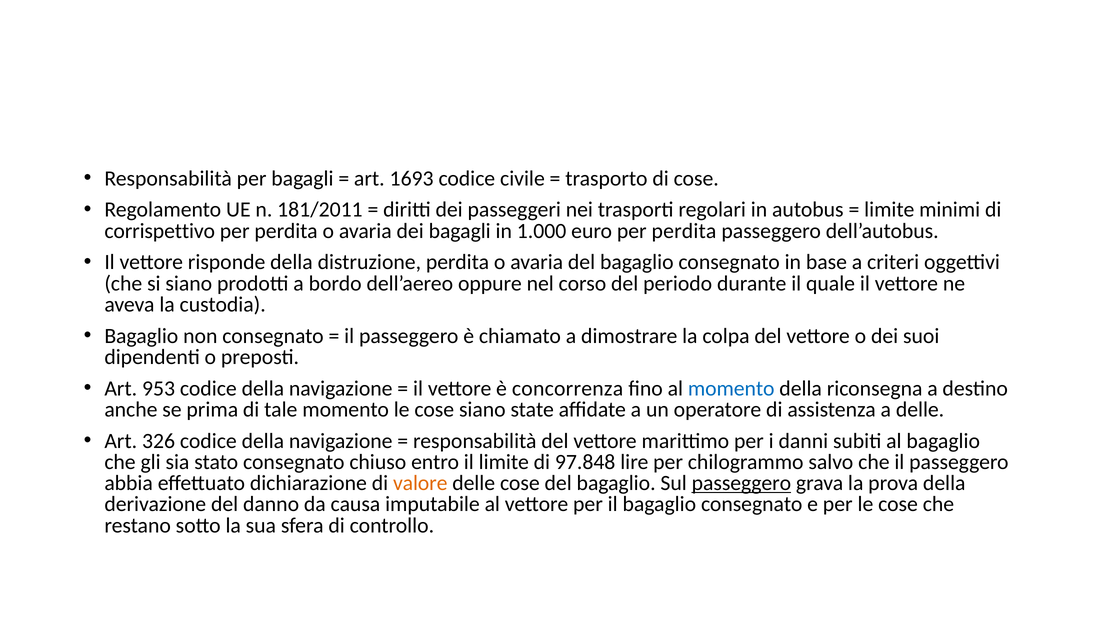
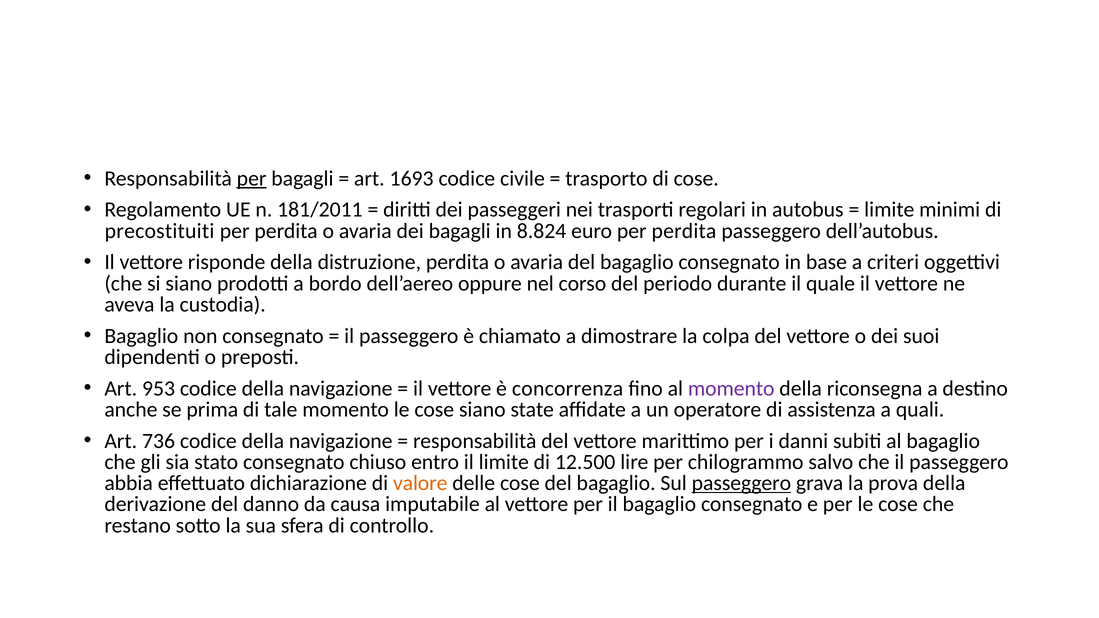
per at (252, 178) underline: none -> present
corrispettivo: corrispettivo -> precostituiti
1.000: 1.000 -> 8.824
momento at (731, 389) colour: blue -> purple
a delle: delle -> quali
326: 326 -> 736
97.848: 97.848 -> 12.500
